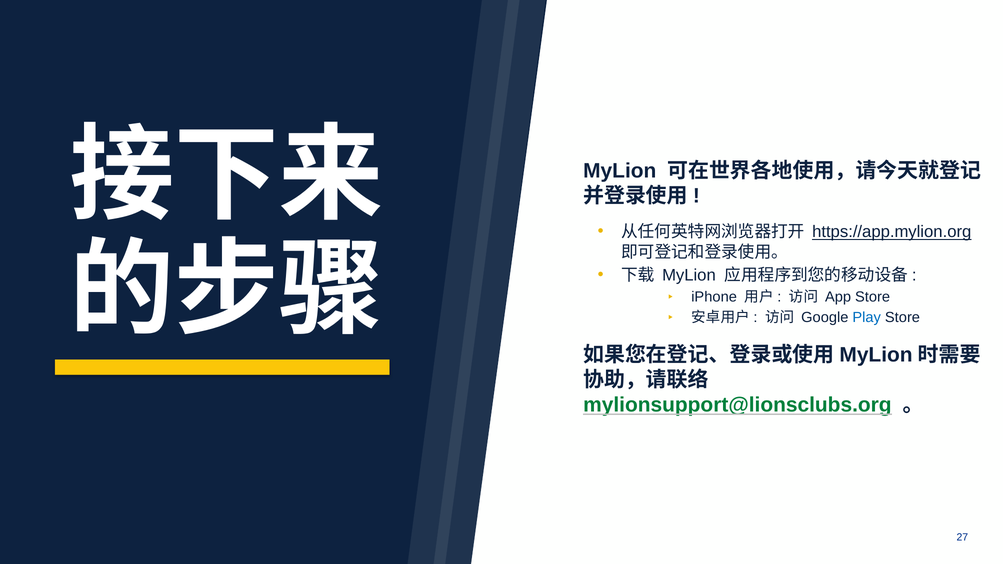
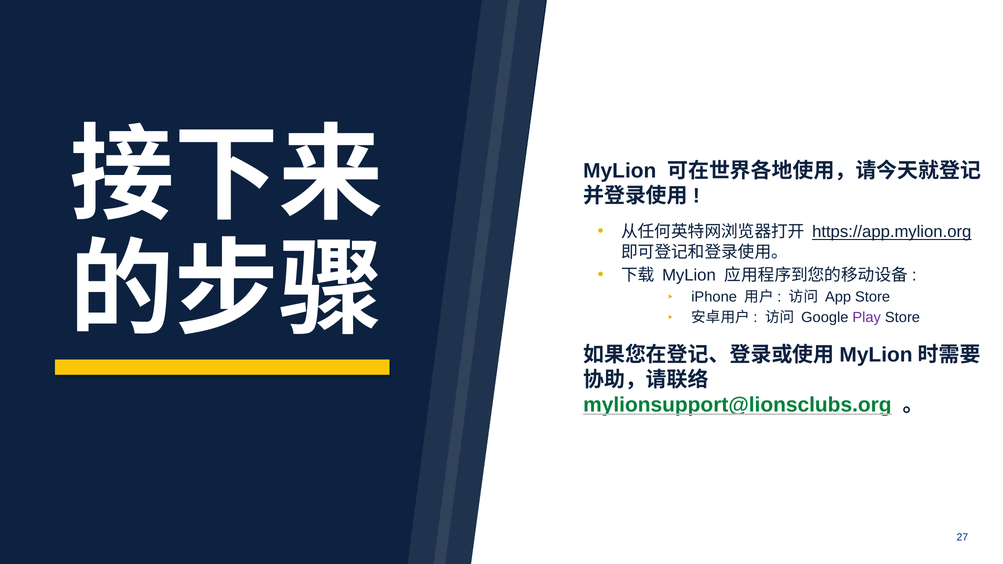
Play colour: blue -> purple
